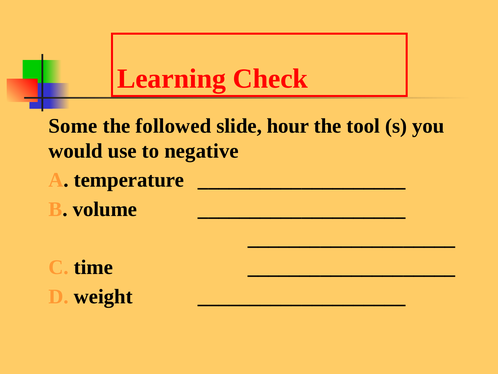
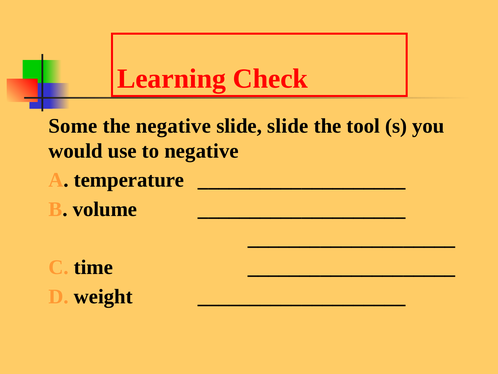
the followed: followed -> negative
slide hour: hour -> slide
